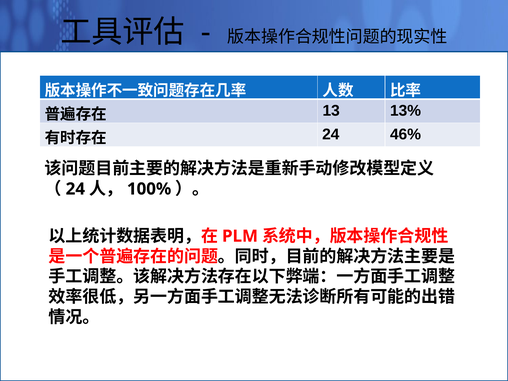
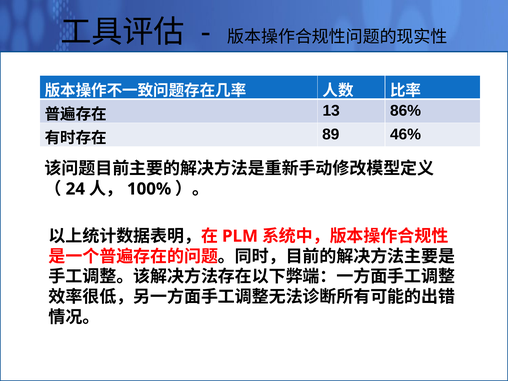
13%: 13% -> 86%
24 at (331, 134): 24 -> 89
